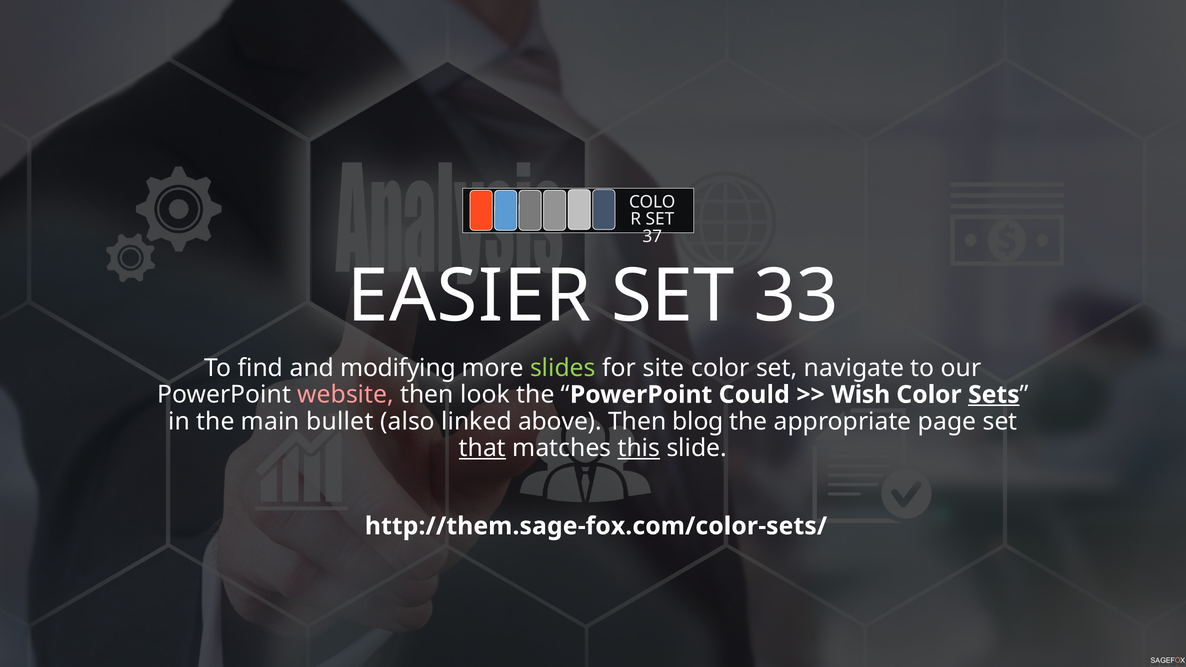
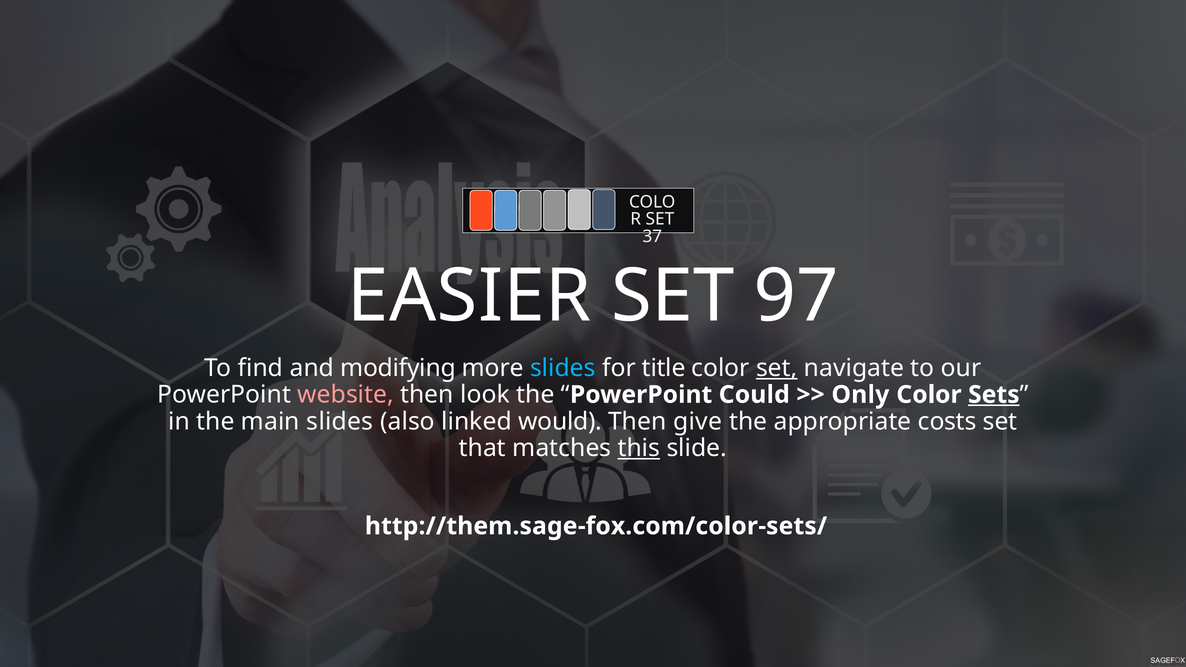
33: 33 -> 97
slides at (563, 368) colour: light green -> light blue
site: site -> title
set at (777, 368) underline: none -> present
Wish: Wish -> Only
main bullet: bullet -> slides
above: above -> would
blog: blog -> give
page: page -> costs
that underline: present -> none
